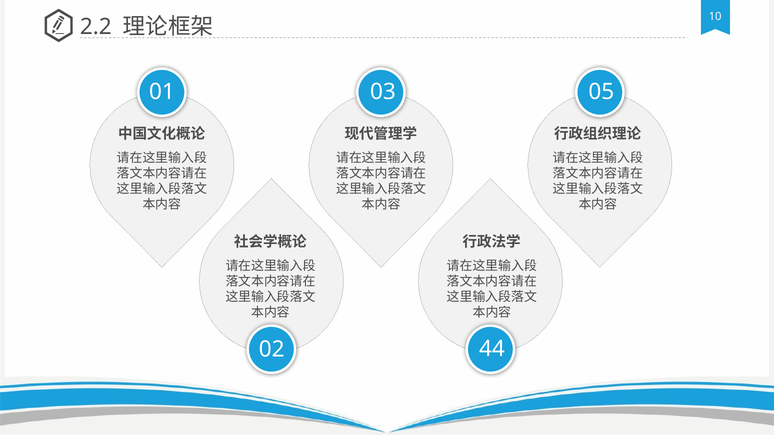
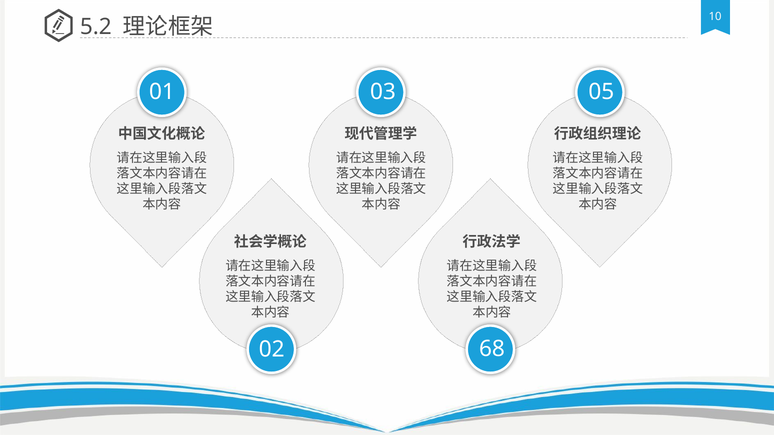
2.2: 2.2 -> 5.2
44: 44 -> 68
